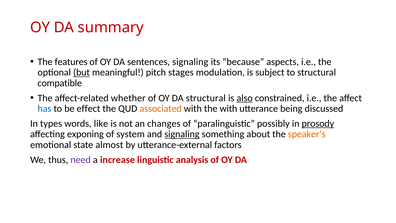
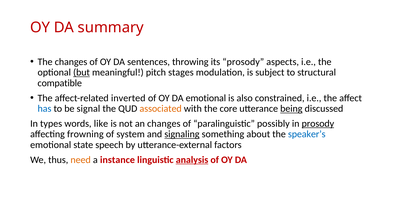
The features: features -> changes
sentences signaling: signaling -> throwing
its because: because -> prosody
whether: whether -> inverted
DA structural: structural -> emotional
also underline: present -> none
effect: effect -> signal
the with: with -> core
being underline: none -> present
exponing: exponing -> frowning
speaker’s colour: orange -> blue
almost: almost -> speech
need colour: purple -> orange
increase: increase -> instance
analysis underline: none -> present
